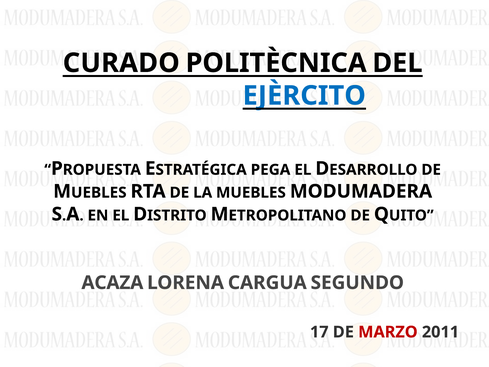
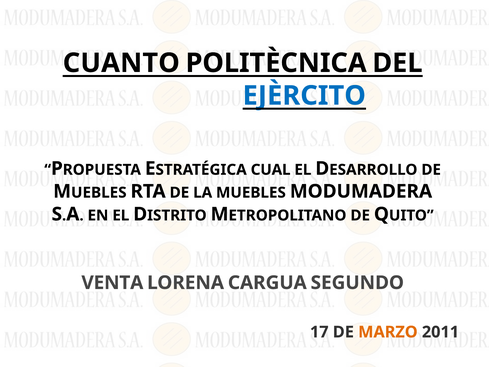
CURADO: CURADO -> CUANTO
PEGA: PEGA -> CUAL
ACAZA: ACAZA -> VENTA
MARZO colour: red -> orange
